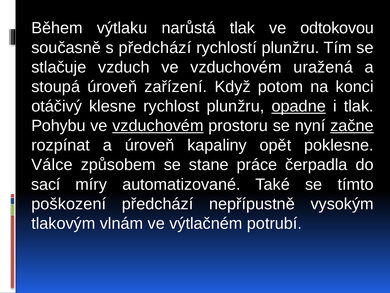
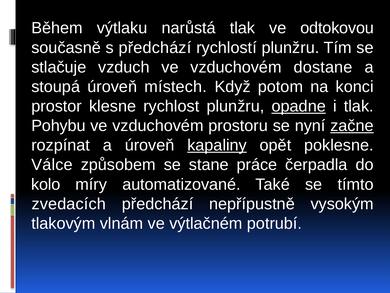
uražená: uražená -> dostane
zařízení: zařízení -> místech
otáčivý: otáčivý -> prostor
vzduchovém at (158, 126) underline: present -> none
kapaliny underline: none -> present
sací: sací -> kolo
poškození: poškození -> zvedacích
